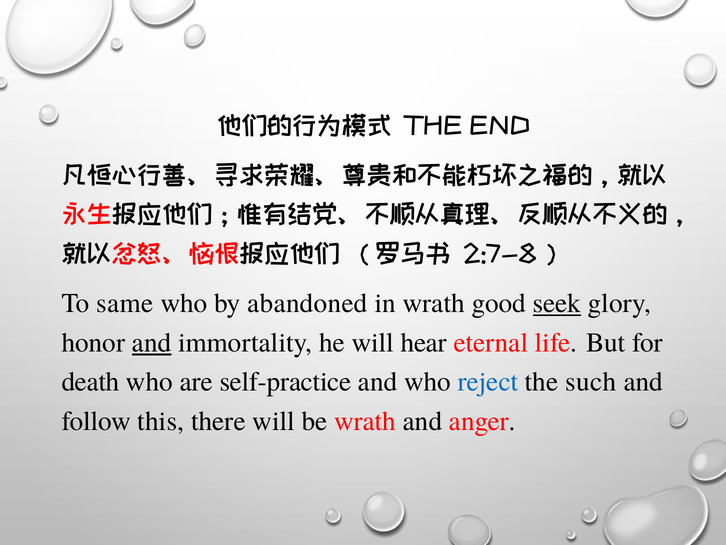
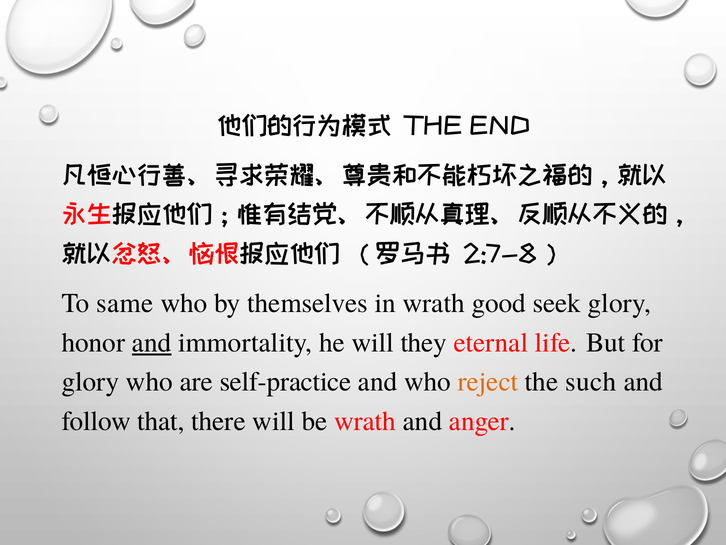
abandoned: abandoned -> themselves
seek underline: present -> none
hear: hear -> they
death at (91, 382): death -> glory
reject colour: blue -> orange
this: this -> that
